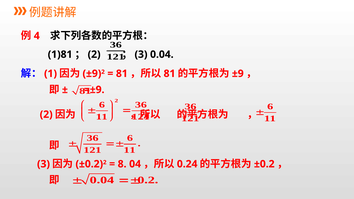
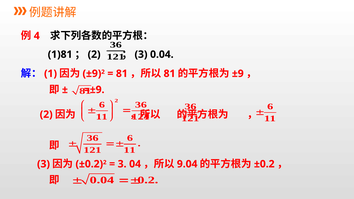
8 at (122, 164): 8 -> 3
0.24: 0.24 -> 9.04
